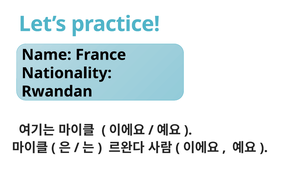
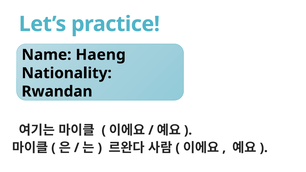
France: France -> Haeng
